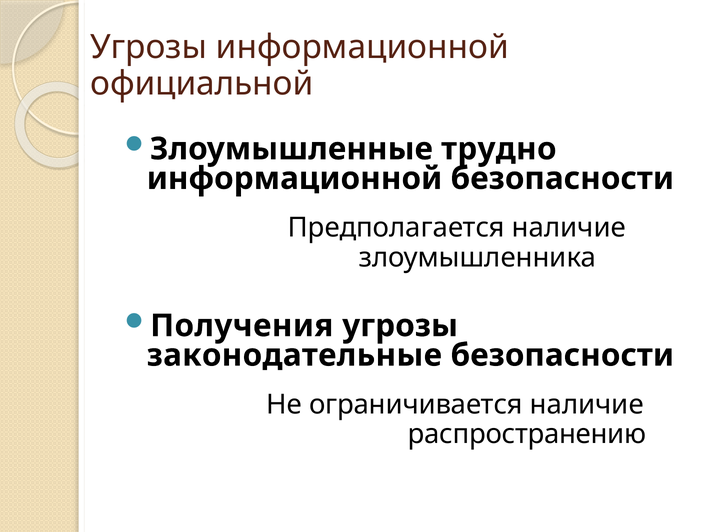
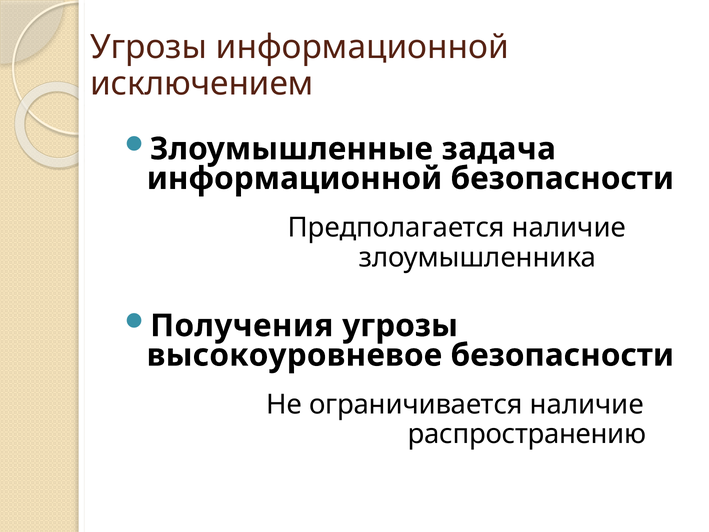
официальной: официальной -> исключением
трудно: трудно -> задача
законодательные: законодательные -> высокоуровневое
